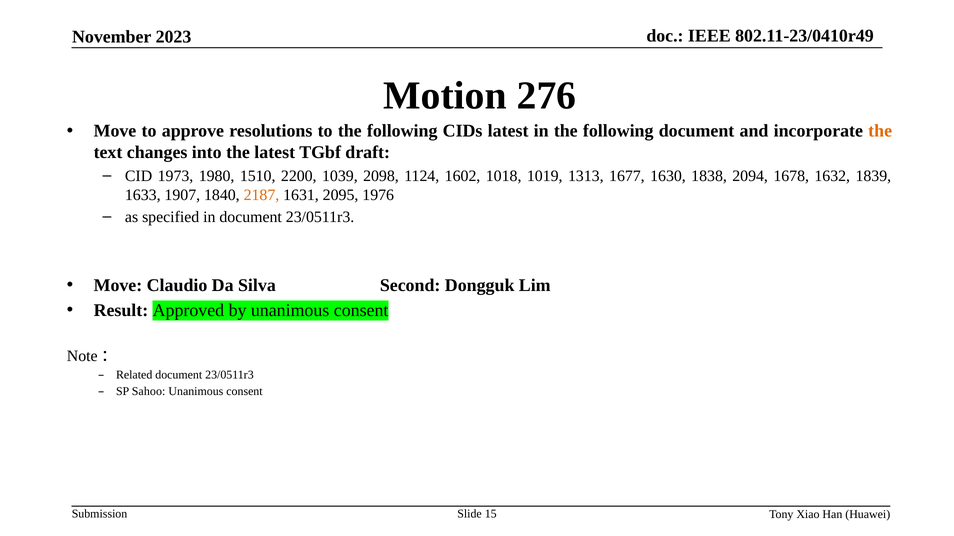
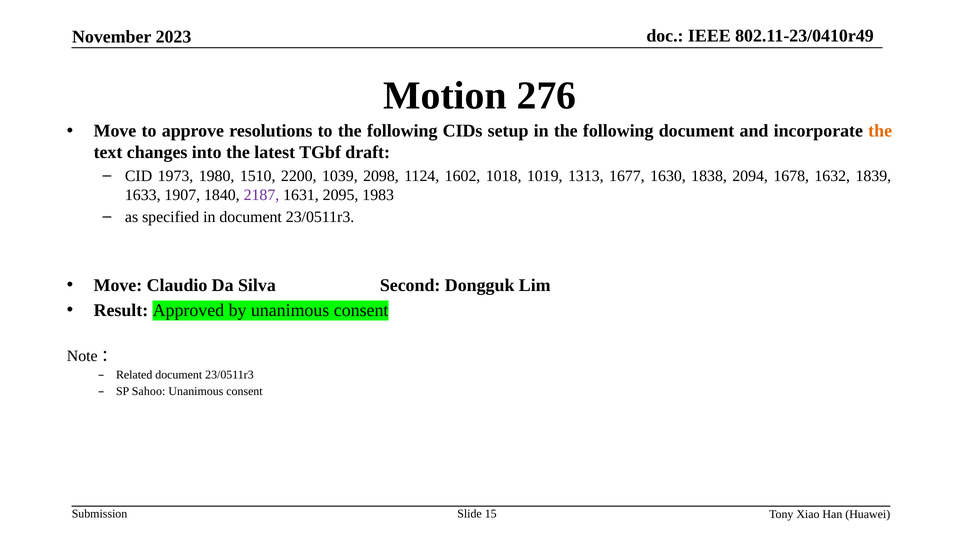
CIDs latest: latest -> setup
2187 colour: orange -> purple
1976: 1976 -> 1983
